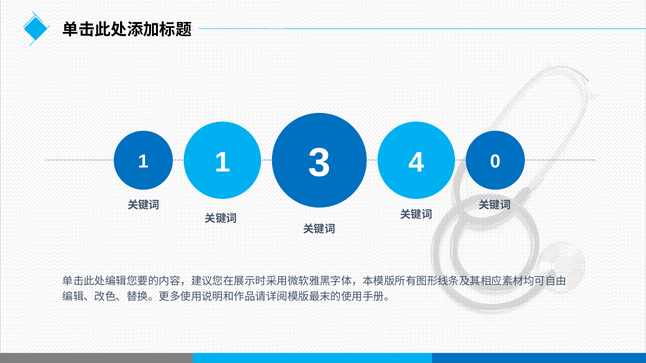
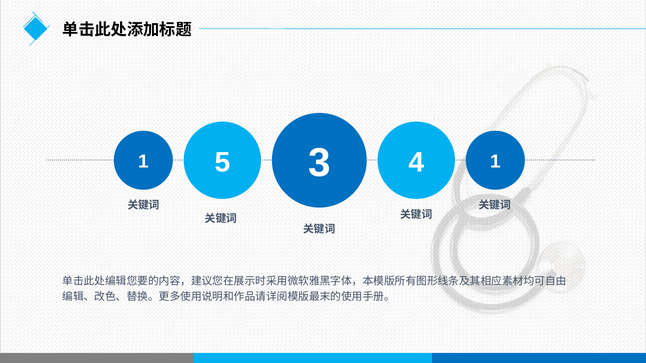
1 1: 1 -> 5
4 0: 0 -> 1
